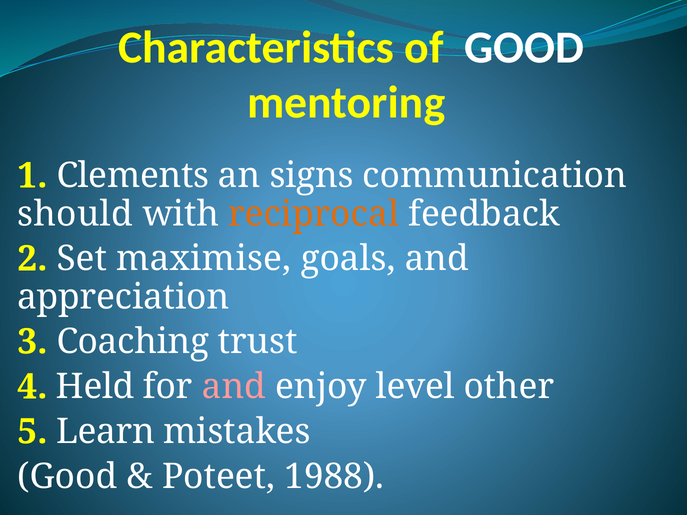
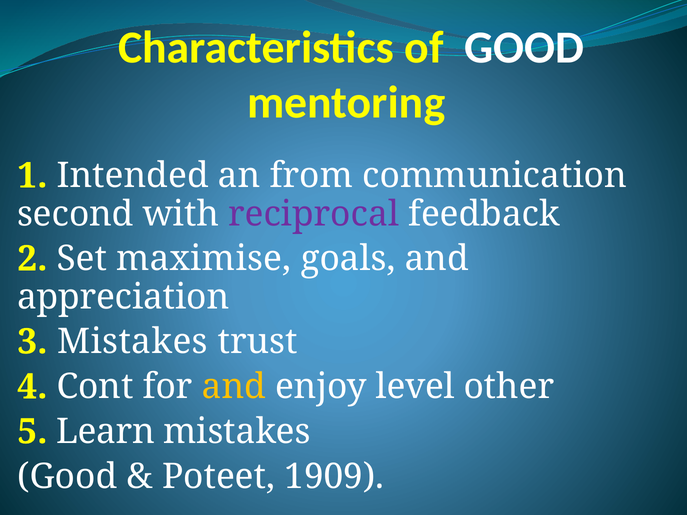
Clements: Clements -> Intended
signs: signs -> from
should: should -> second
reciprocal colour: orange -> purple
3 Coaching: Coaching -> Mistakes
Held: Held -> Cont
and at (234, 387) colour: pink -> yellow
1988: 1988 -> 1909
